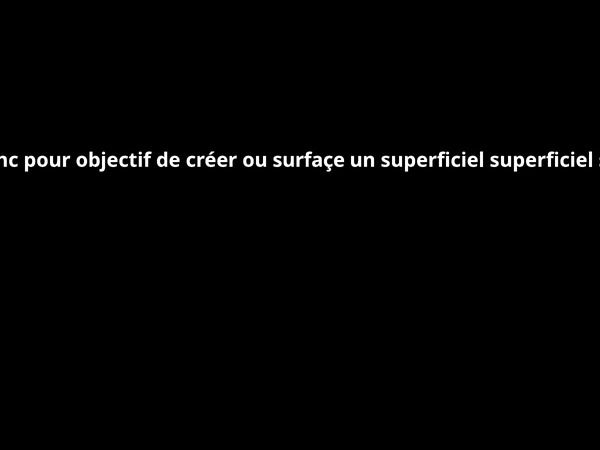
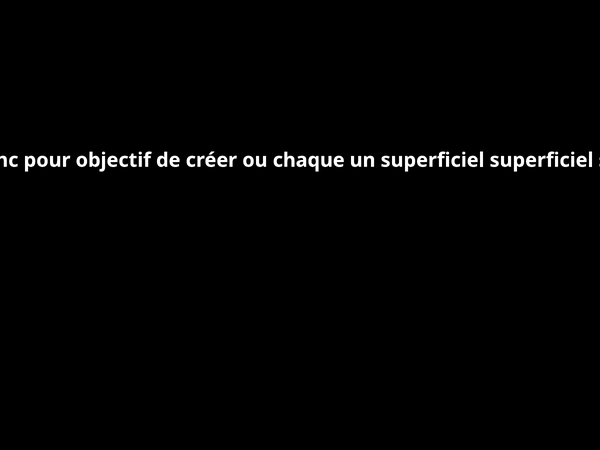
surfaçe: surfaçe -> chaque
